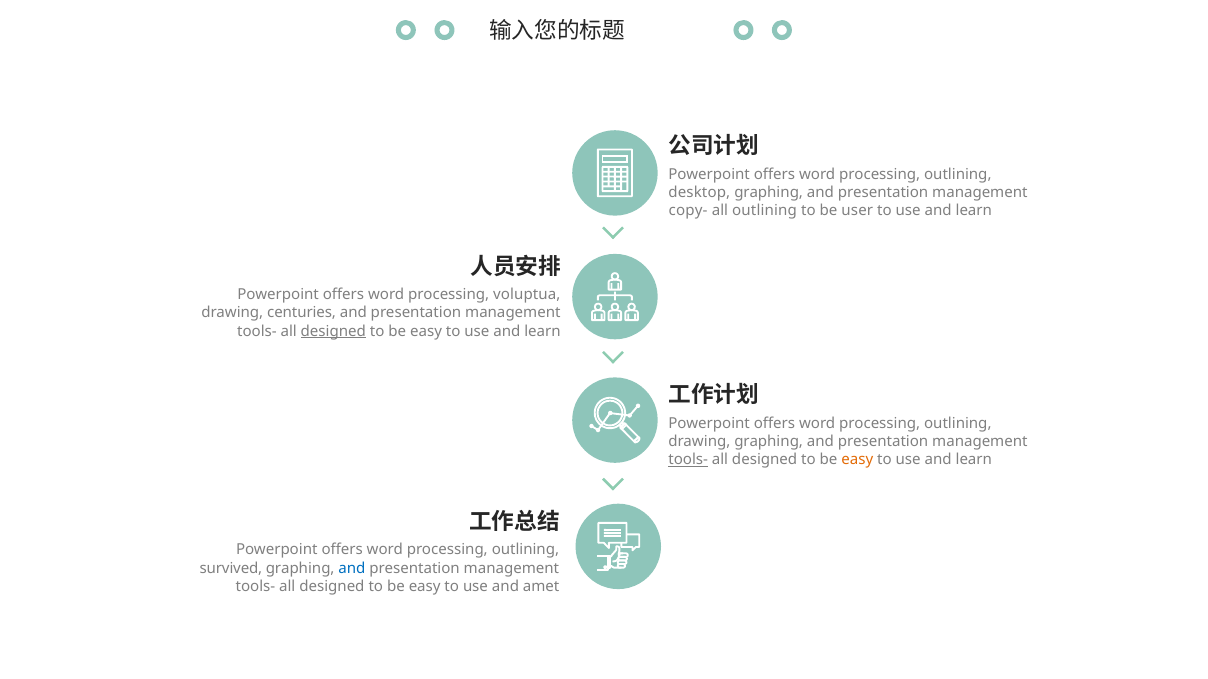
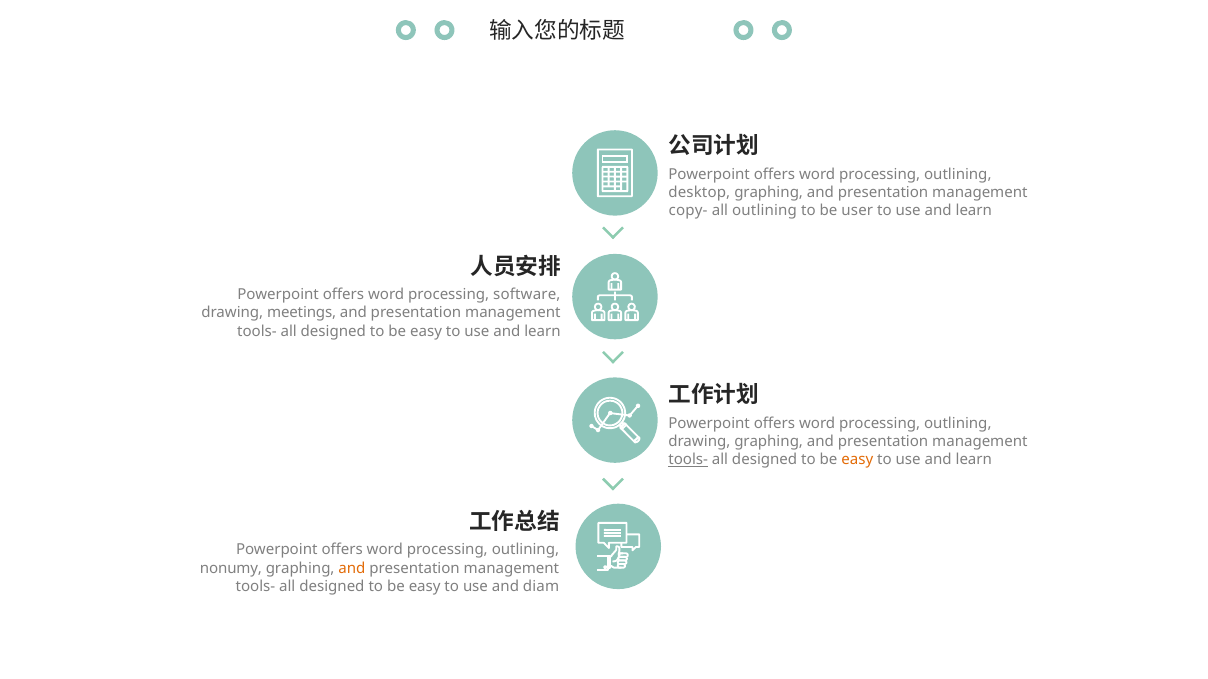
voluptua: voluptua -> software
centuries: centuries -> meetings
designed at (333, 331) underline: present -> none
survived: survived -> nonumy
and at (352, 568) colour: blue -> orange
amet: amet -> diam
